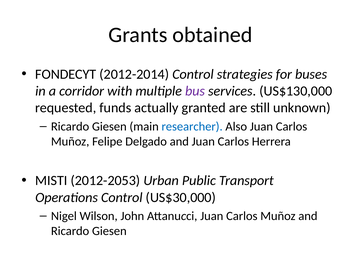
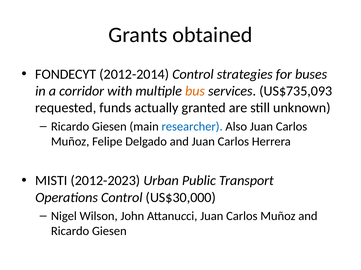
bus colour: purple -> orange
US$130,000: US$130,000 -> US$735,093
2012-2053: 2012-2053 -> 2012-2023
